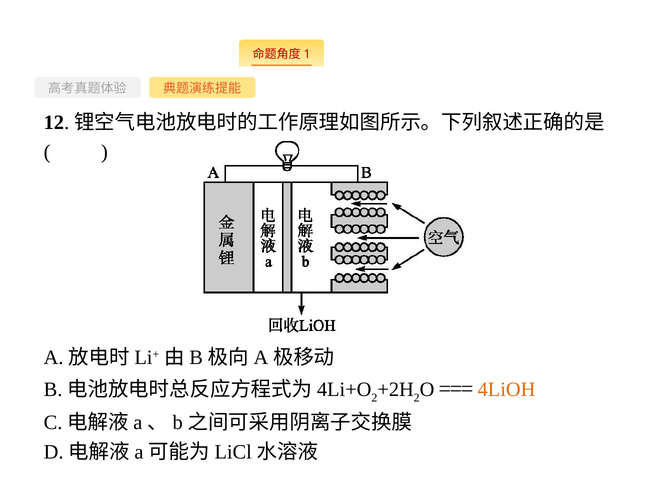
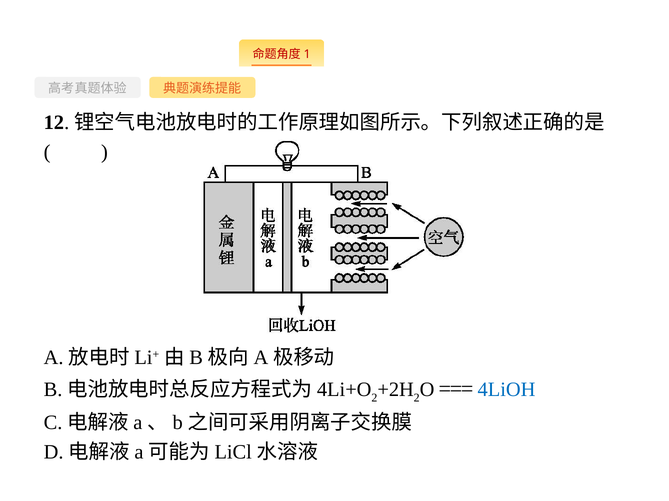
4LiOH colour: orange -> blue
